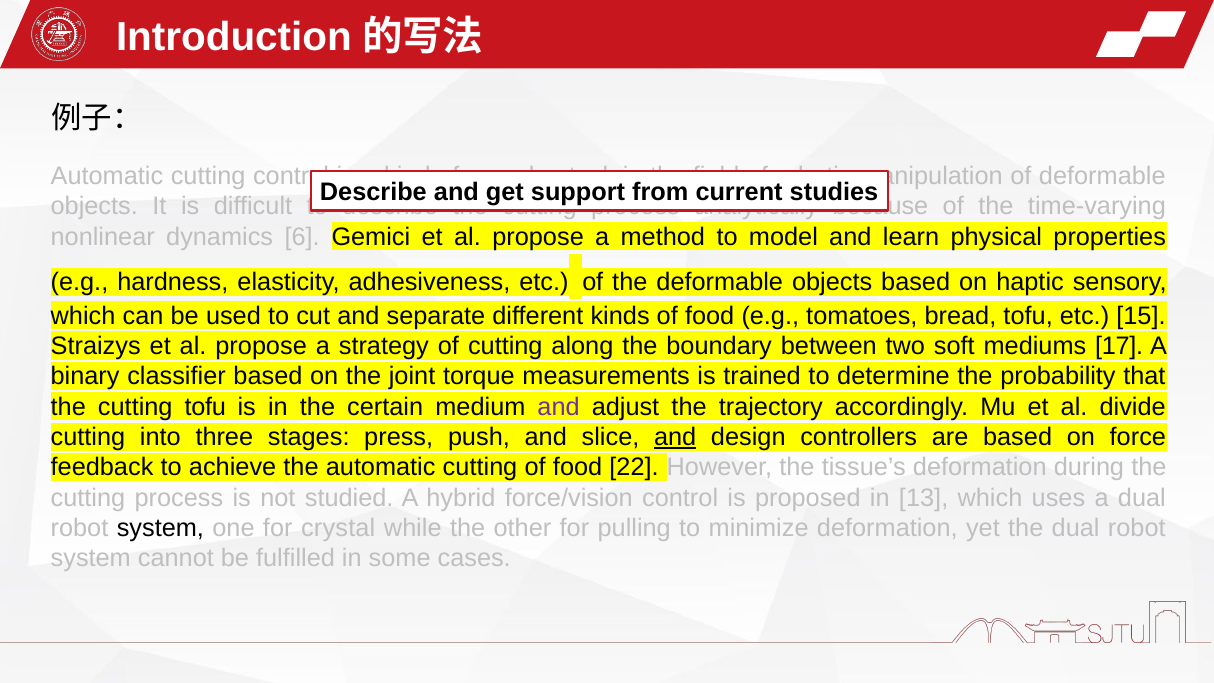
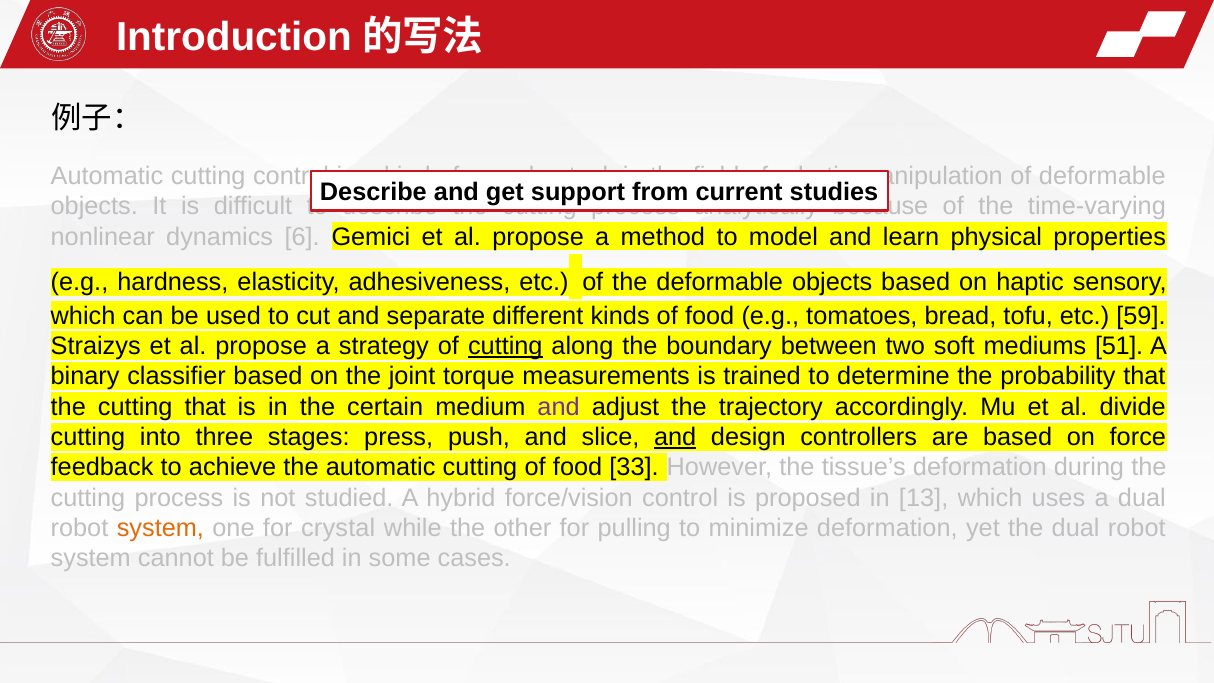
15: 15 -> 59
cutting at (505, 346) underline: none -> present
17: 17 -> 51
cutting tofu: tofu -> that
22: 22 -> 33
system at (160, 528) colour: black -> orange
